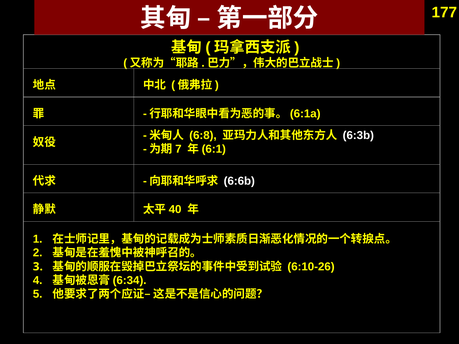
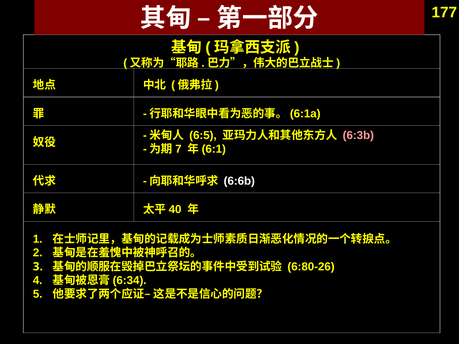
6:8: 6:8 -> 6:5
6:3b colour: white -> pink
6:10-26: 6:10-26 -> 6:80-26
